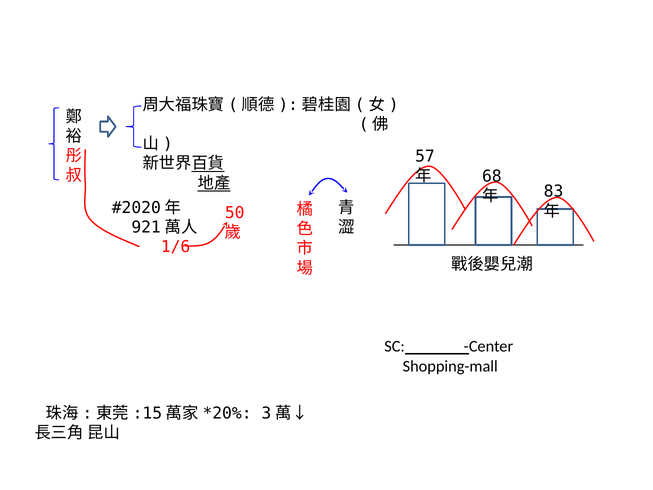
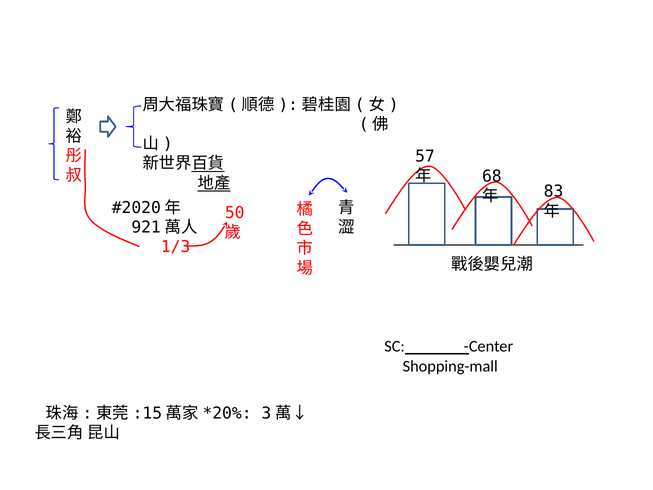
1/6: 1/6 -> 1/3
